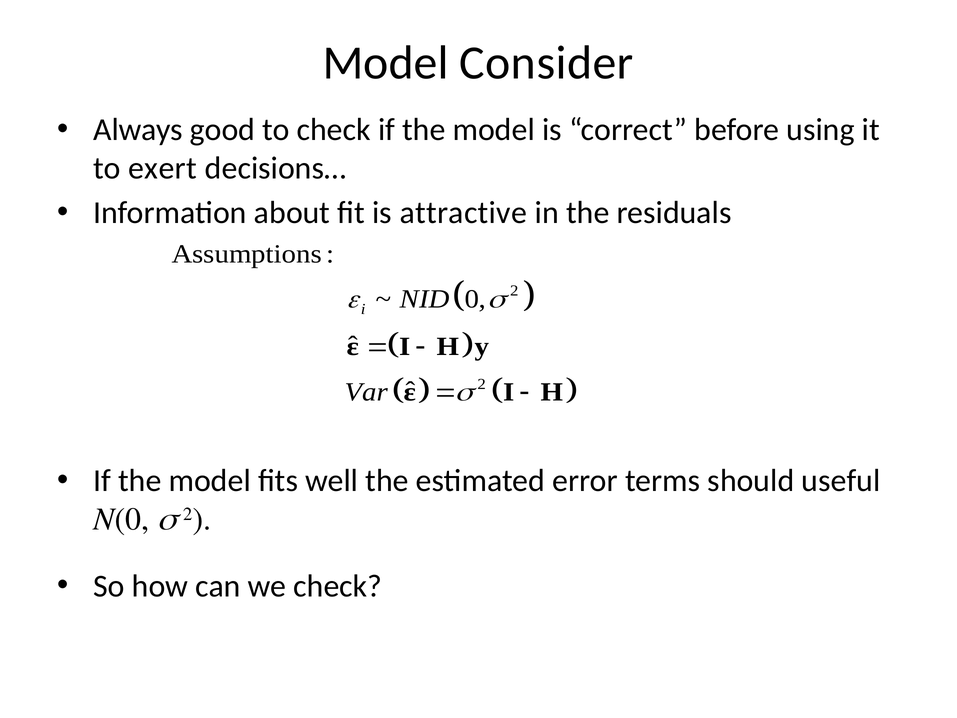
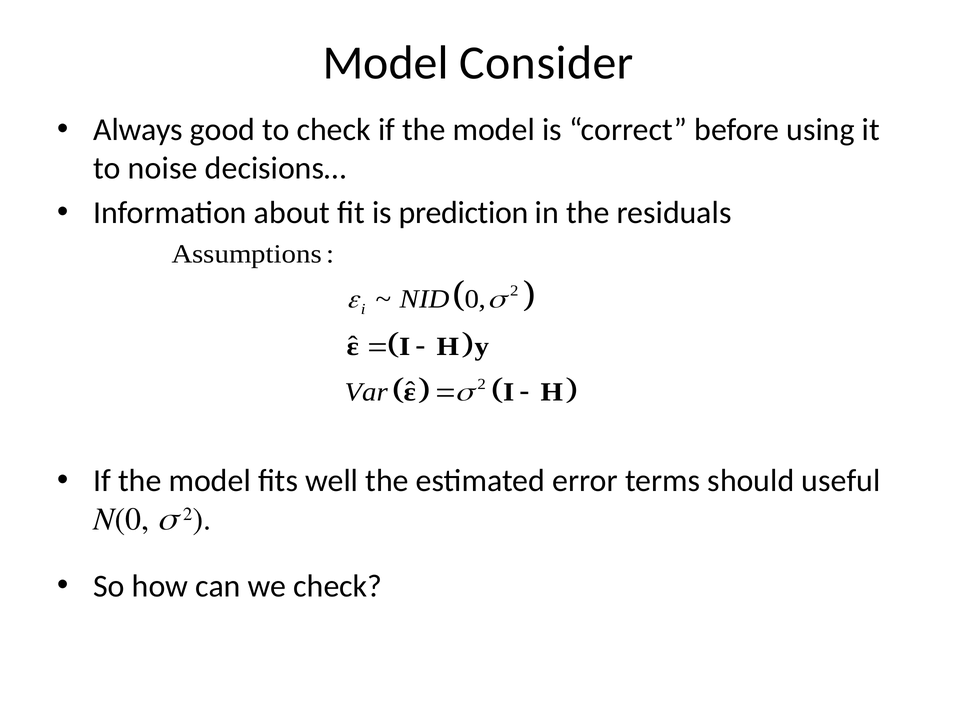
exert: exert -> noise
attractive: attractive -> prediction
